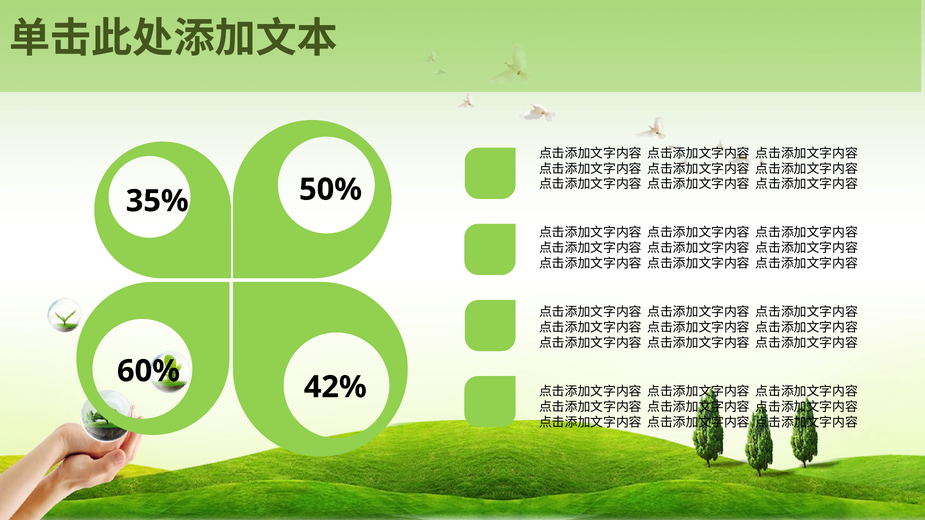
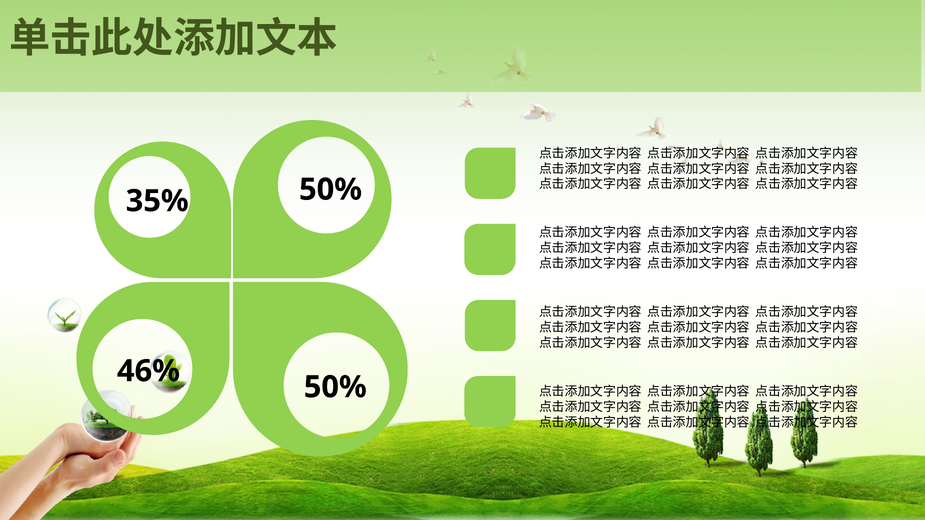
60%: 60% -> 46%
42% at (335, 387): 42% -> 50%
